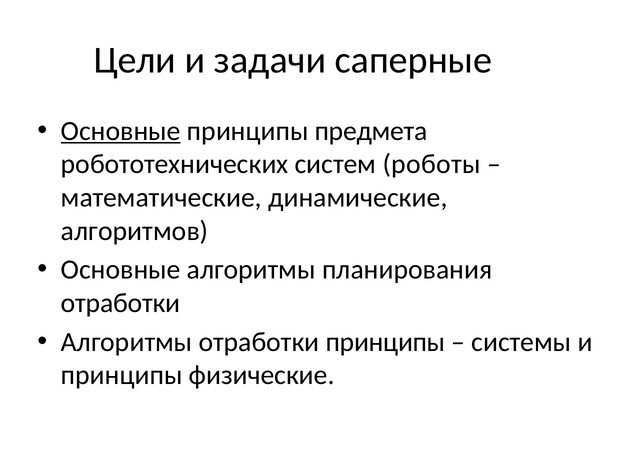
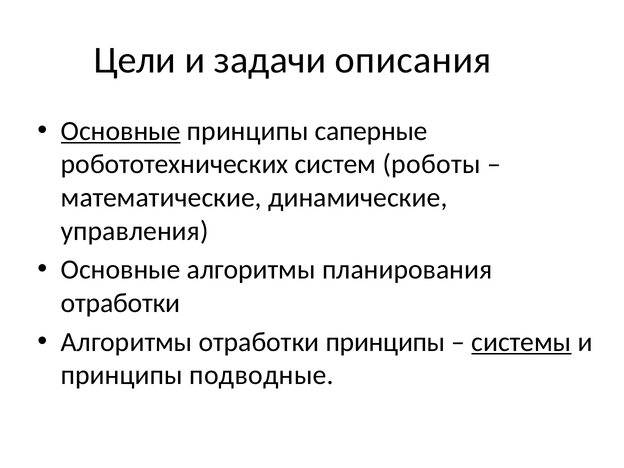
саперные: саперные -> описания
предмета: предмета -> саперные
алгоритмов: алгоритмов -> управления
системы underline: none -> present
физические: физические -> подводные
